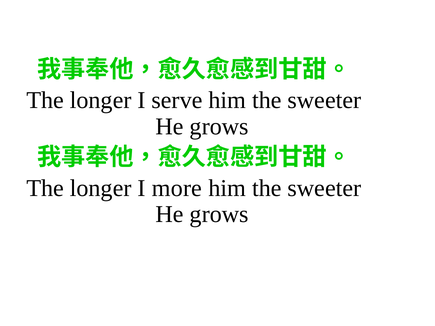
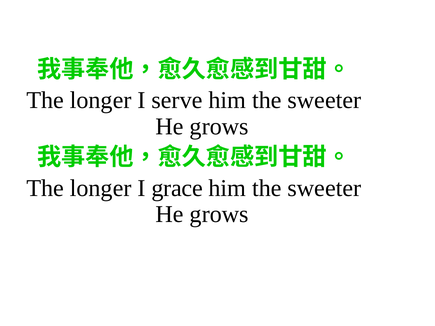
more: more -> grace
